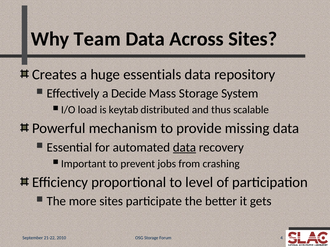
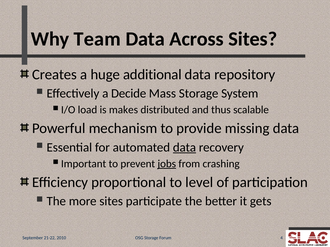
essentials: essentials -> additional
keytab: keytab -> makes
jobs underline: none -> present
